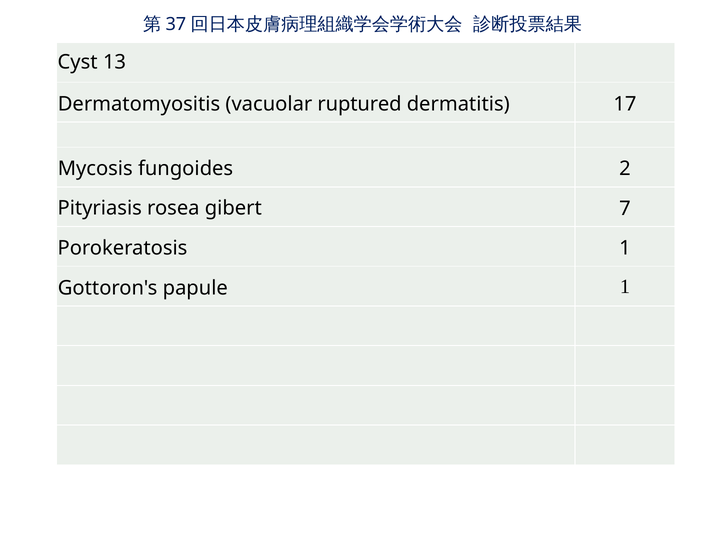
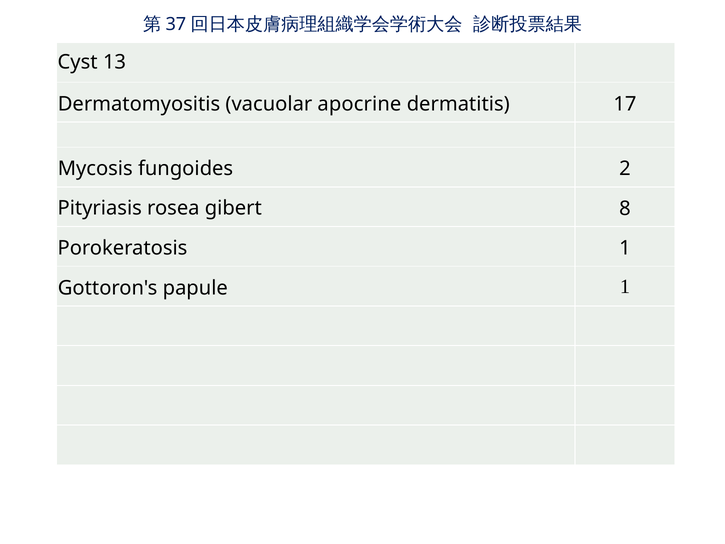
ruptured: ruptured -> apocrine
7: 7 -> 8
